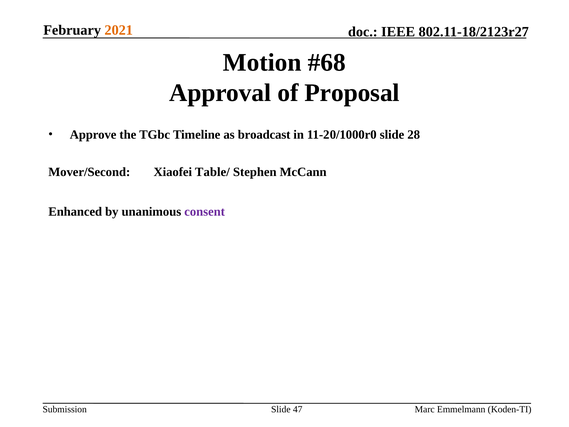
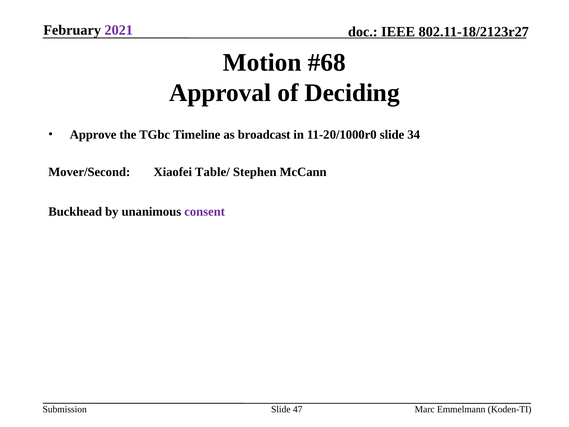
2021 colour: orange -> purple
Proposal: Proposal -> Deciding
28: 28 -> 34
Enhanced: Enhanced -> Buckhead
